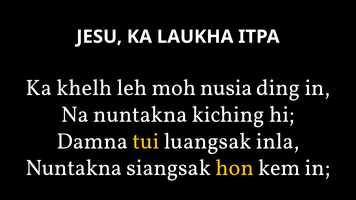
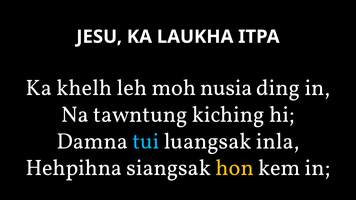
Na nuntakna: nuntakna -> tawntung
tui colour: yellow -> light blue
Nuntakna at (74, 168): Nuntakna -> Hehpihna
